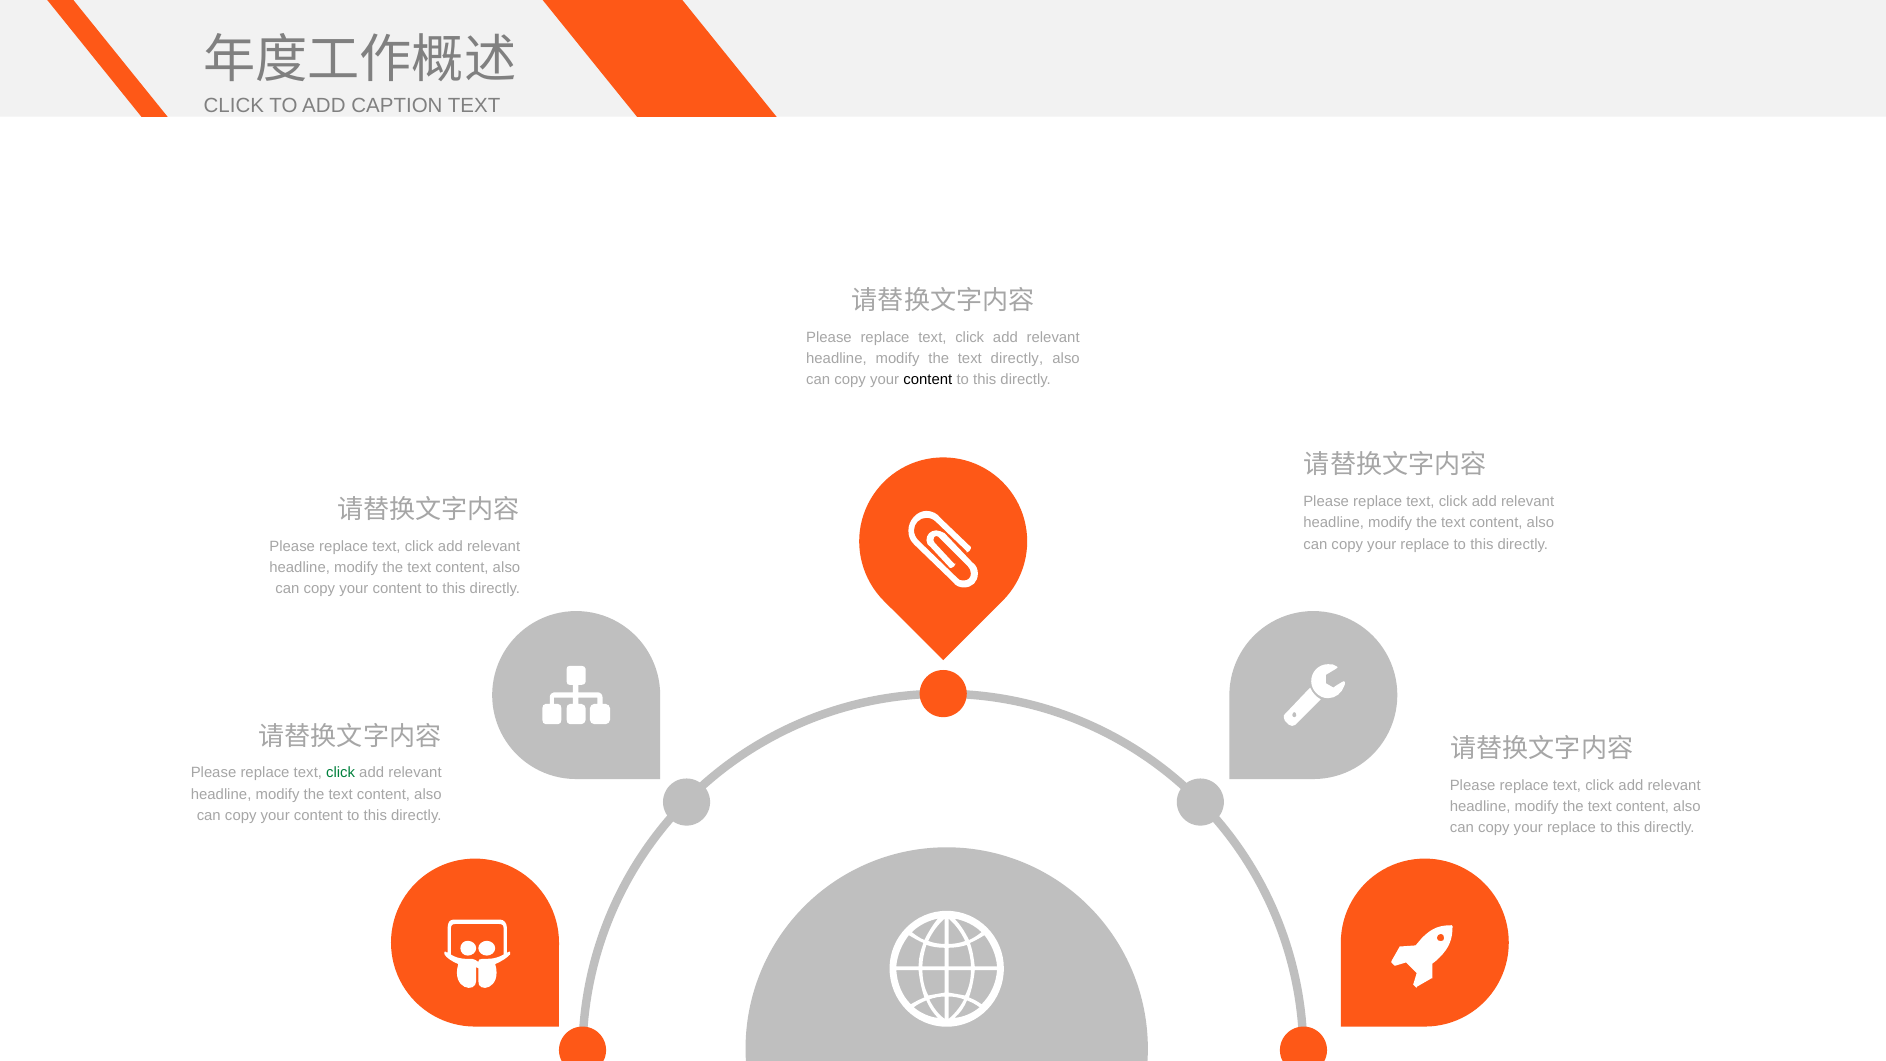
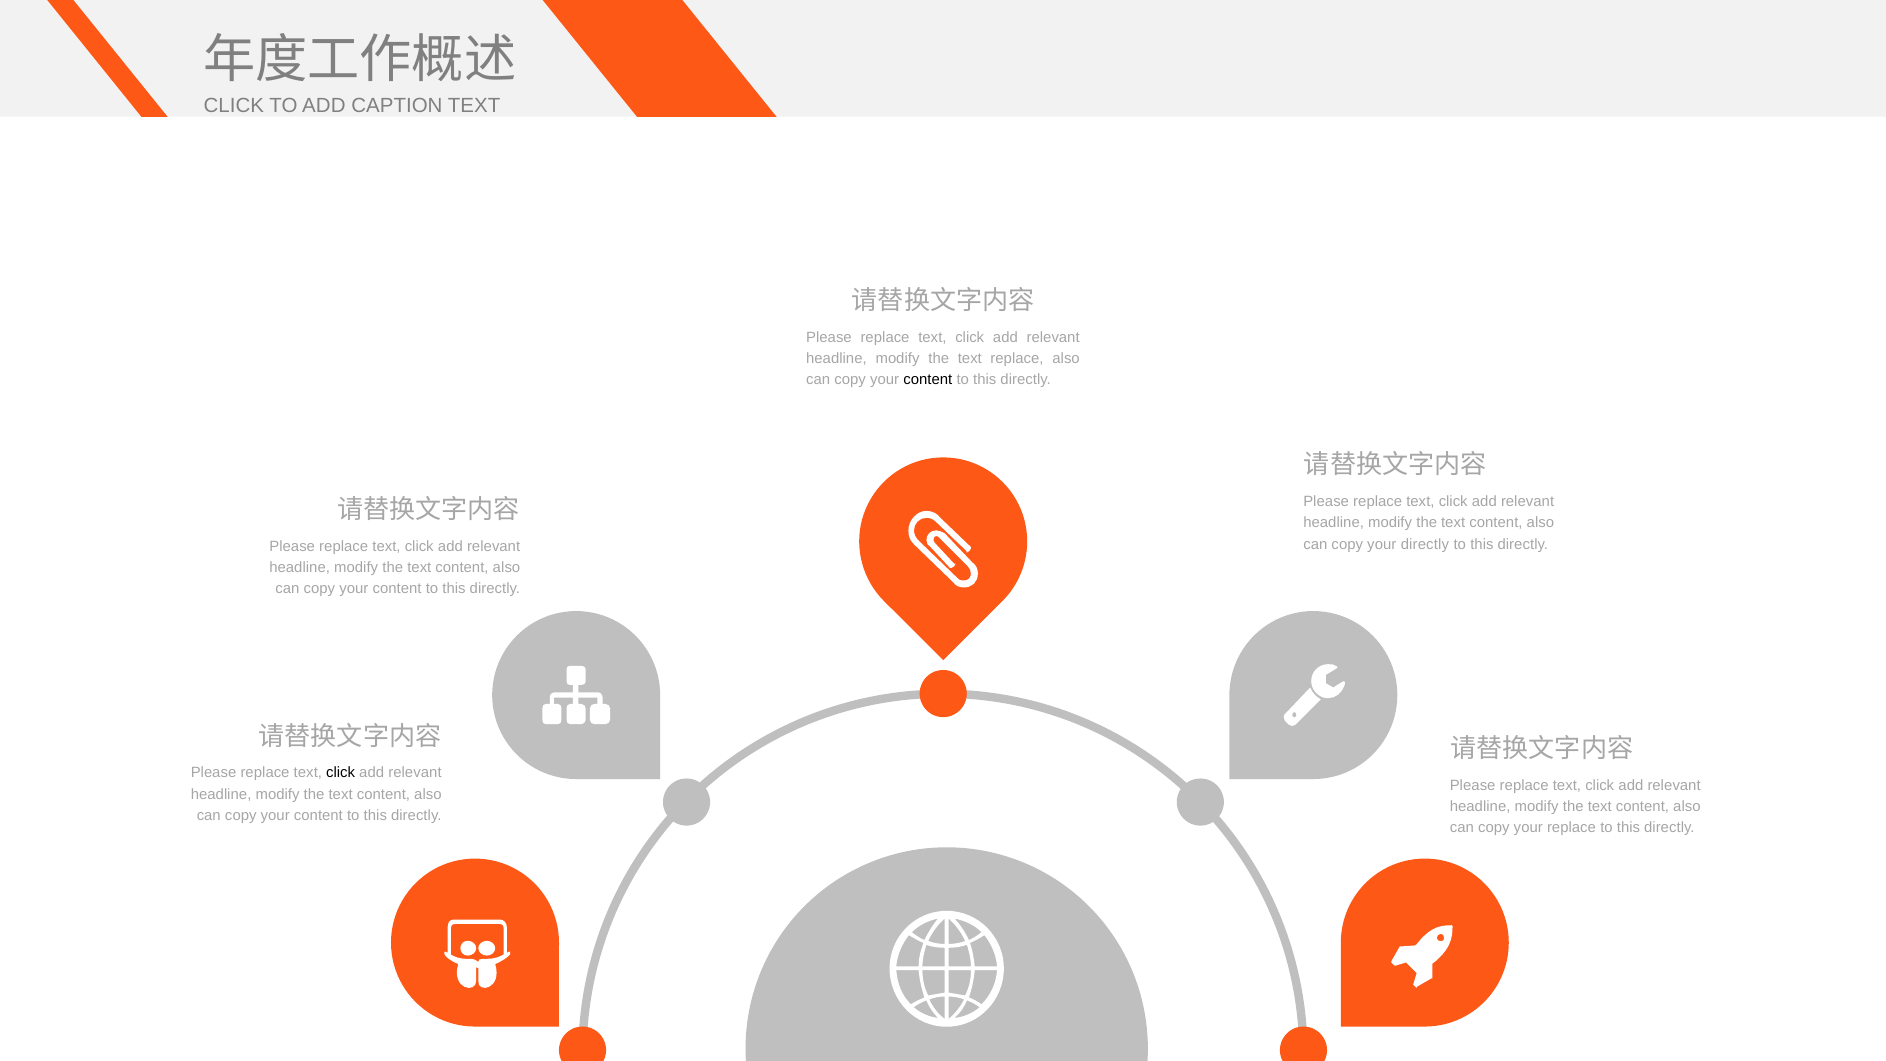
text directly: directly -> replace
replace at (1425, 544): replace -> directly
click at (341, 773) colour: green -> black
